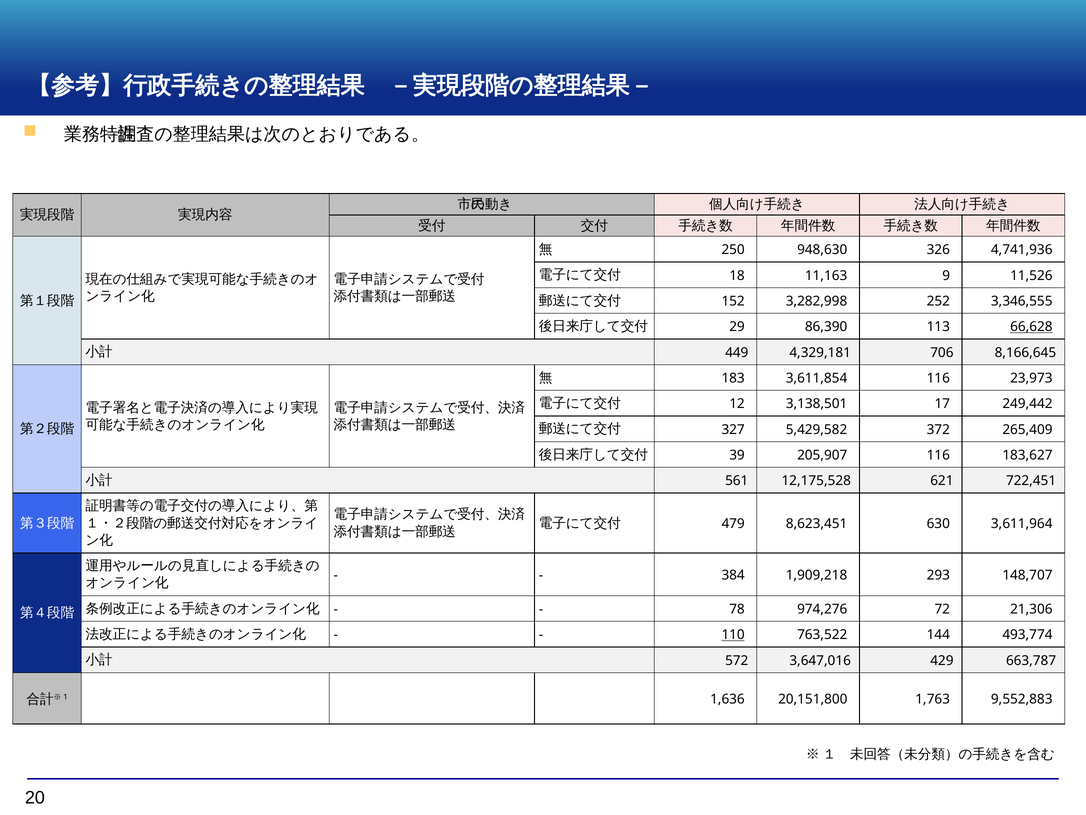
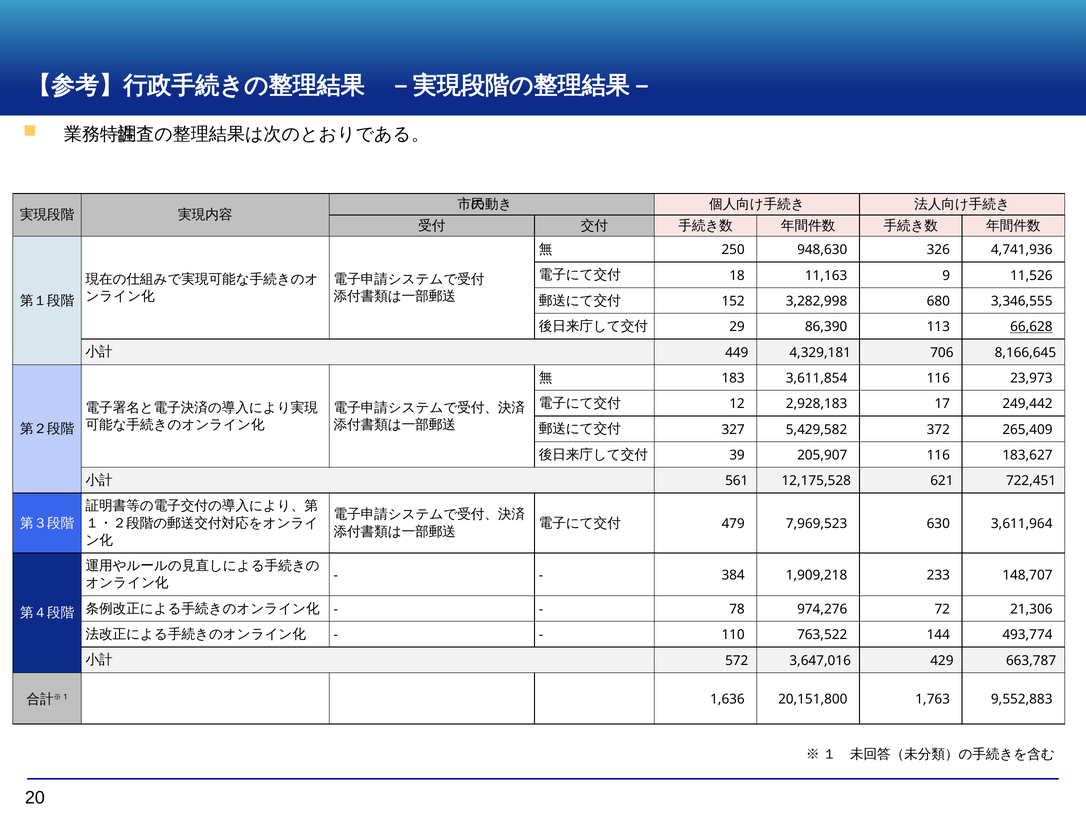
252: 252 -> 680
3,138,501: 3,138,501 -> 2,928,183
8,623,451: 8,623,451 -> 7,969,523
293: 293 -> 233
110 underline: present -> none
